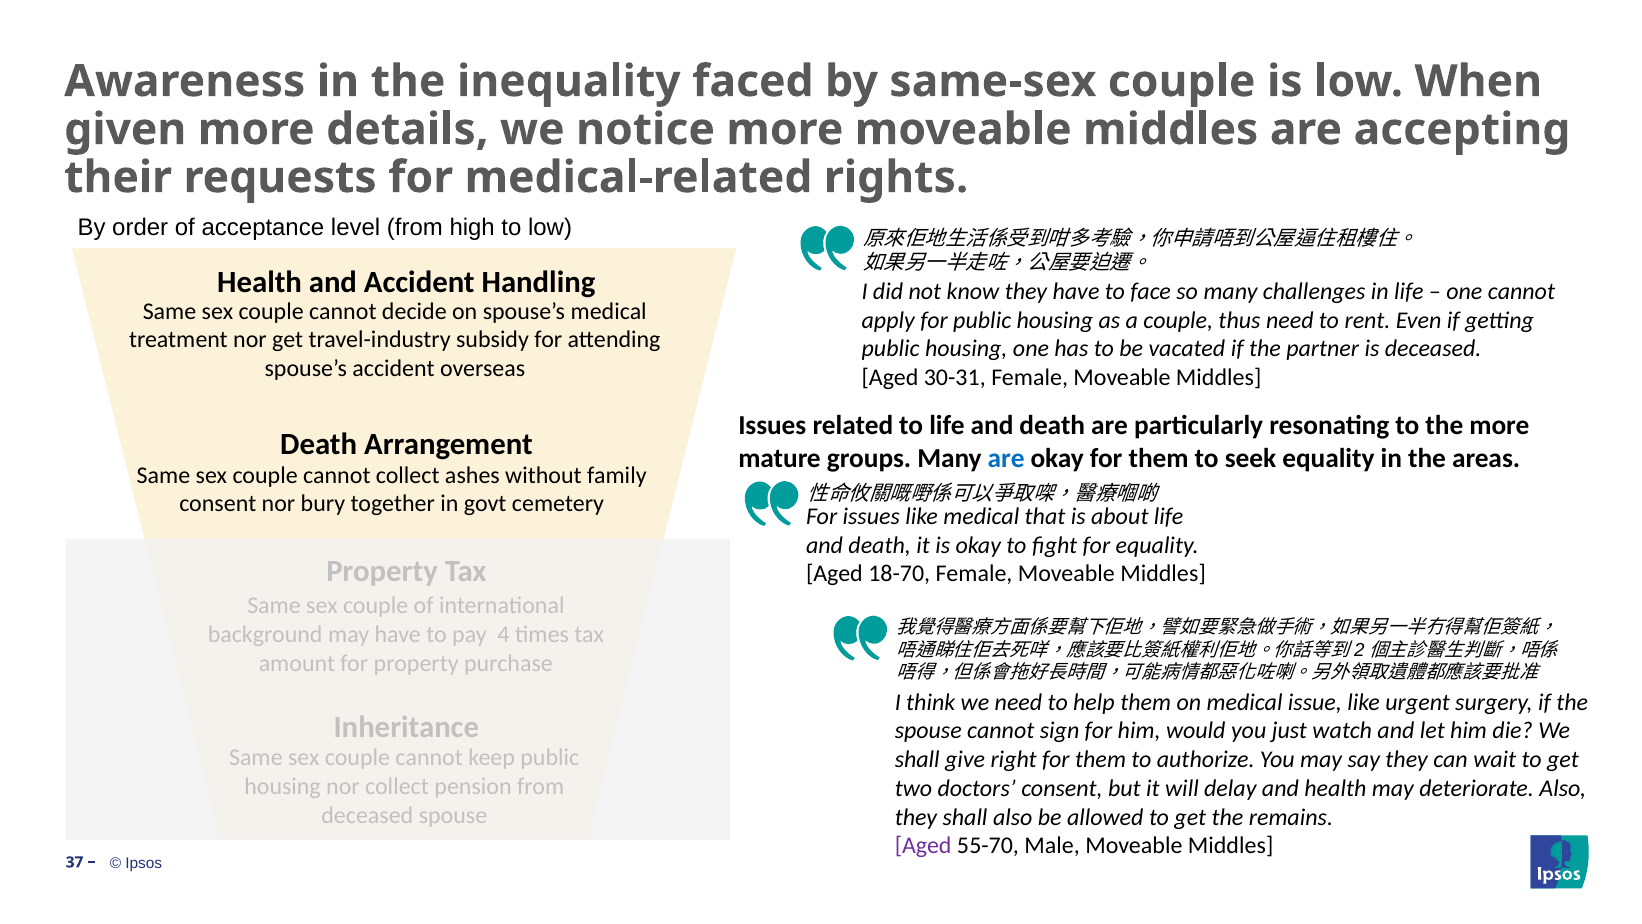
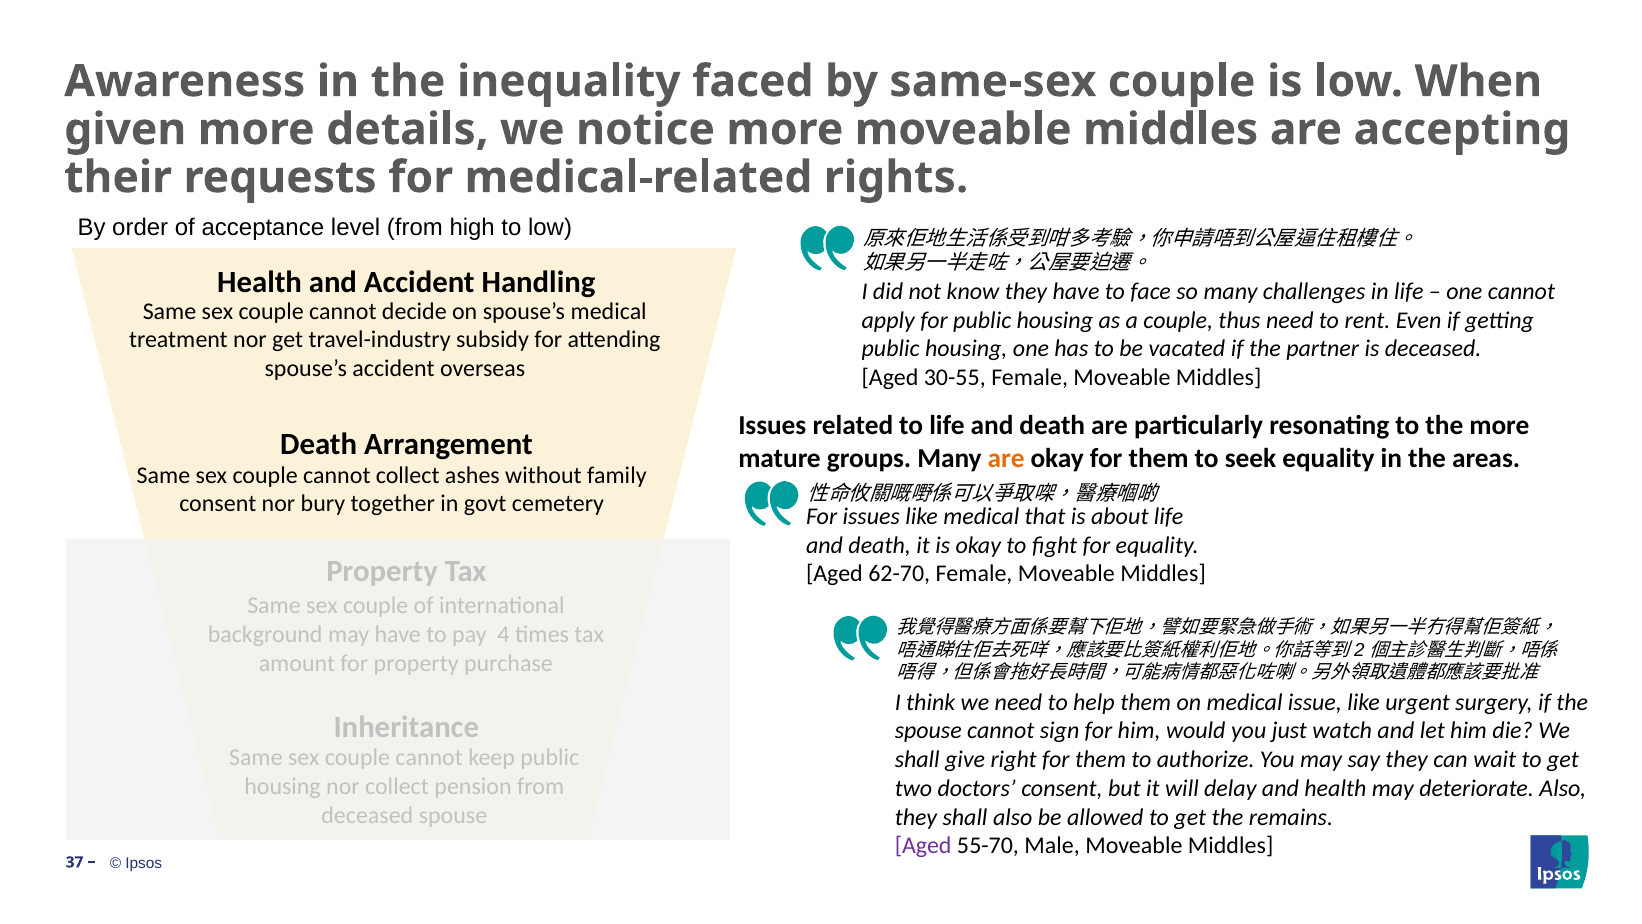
30-31: 30-31 -> 30-55
are at (1006, 459) colour: blue -> orange
18-70: 18-70 -> 62-70
